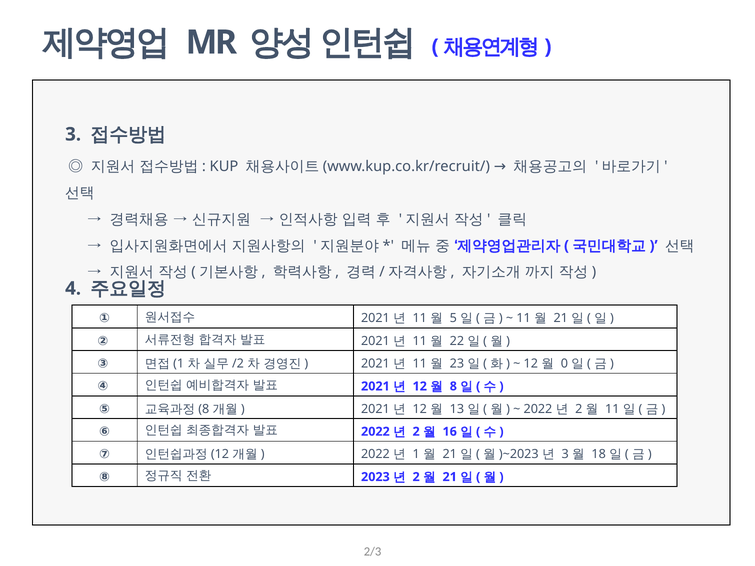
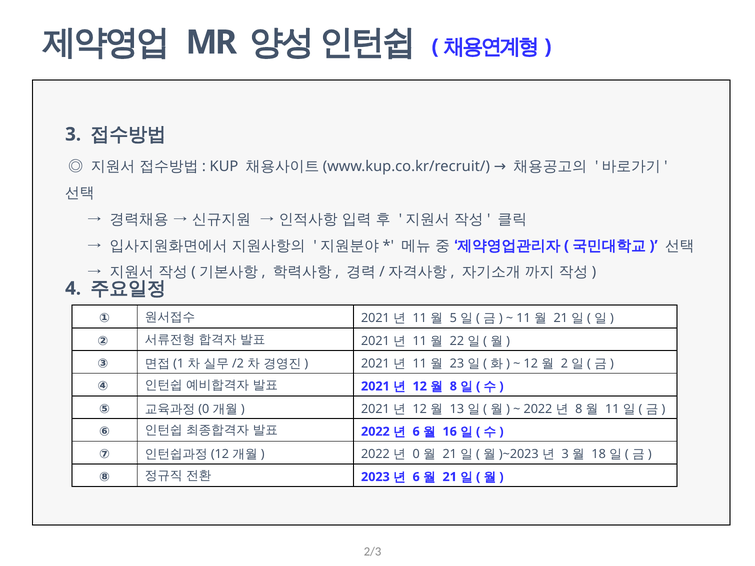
0: 0 -> 2
8 at (204, 409): 8 -> 0
2 at (579, 409): 2 -> 8
2 at (416, 432): 2 -> 6
1 at (416, 454): 1 -> 0
2 at (416, 477): 2 -> 6
